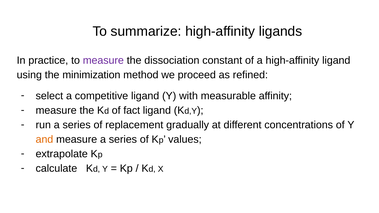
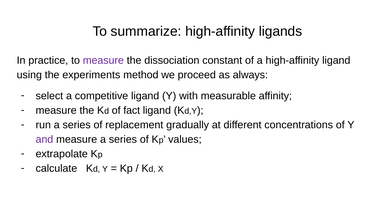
minimization: minimization -> experiments
refined: refined -> always
and colour: orange -> purple
